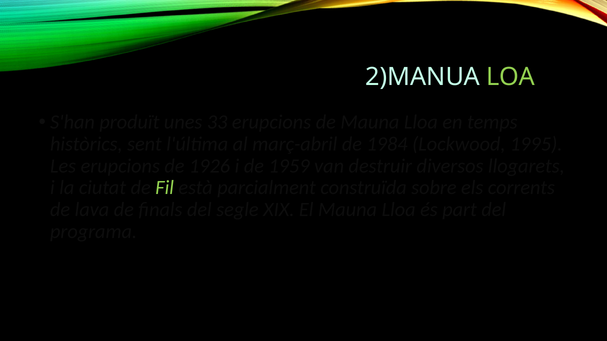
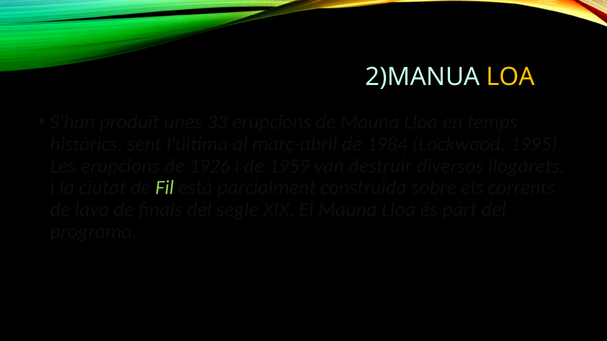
LOA colour: light green -> yellow
